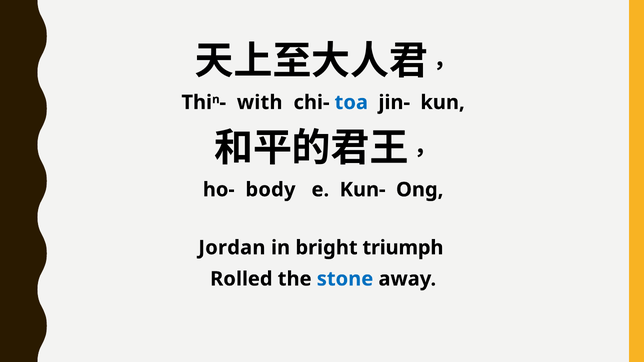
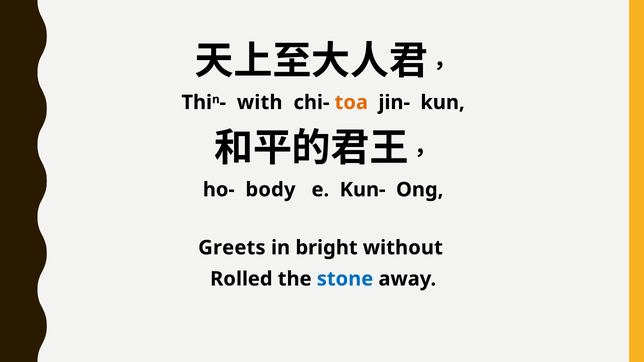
toa colour: blue -> orange
Jordan: Jordan -> Greets
triumph: triumph -> without
